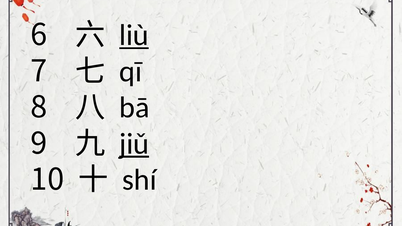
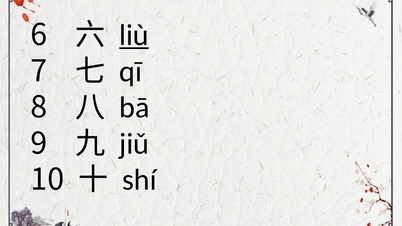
jiǔ underline: present -> none
